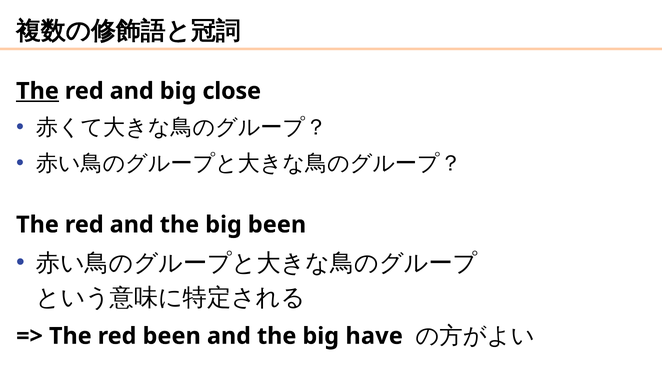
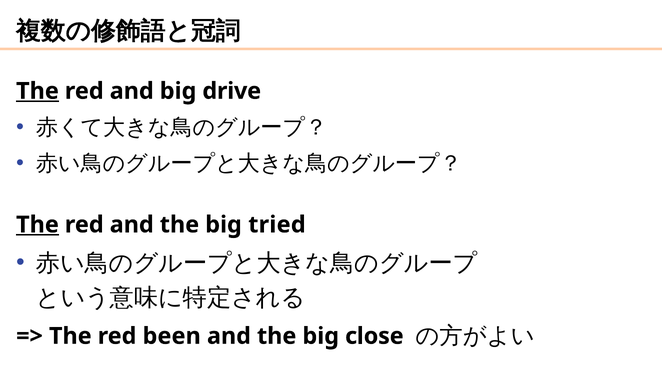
close: close -> drive
The at (37, 225) underline: none -> present
big been: been -> tried
have: have -> close
